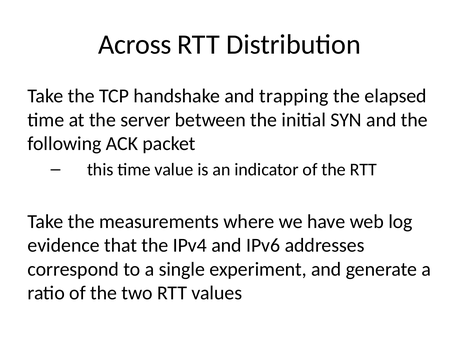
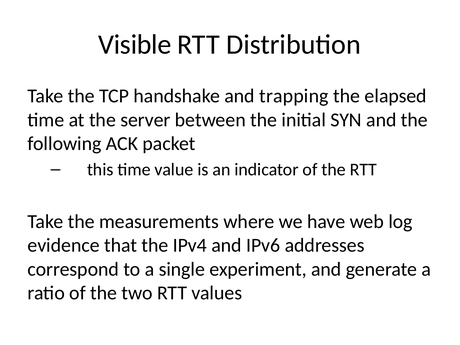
Across: Across -> Visible
